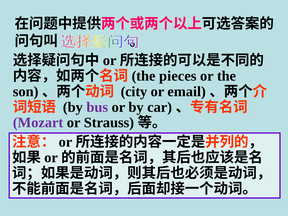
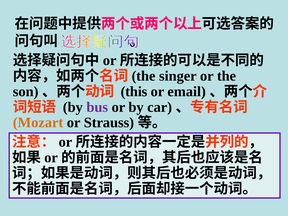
pieces: pieces -> singer
city: city -> this
Mozart colour: purple -> orange
